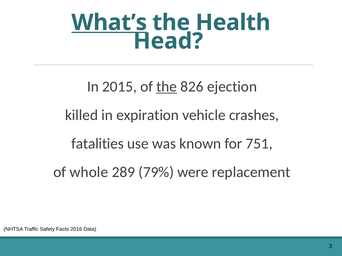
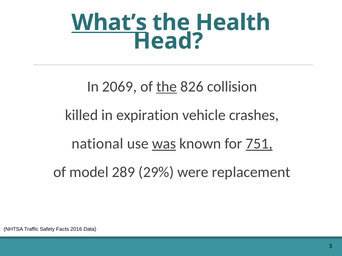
2015: 2015 -> 2069
ejection: ejection -> collision
fatalities: fatalities -> national
was underline: none -> present
751 underline: none -> present
whole: whole -> model
79%: 79% -> 29%
